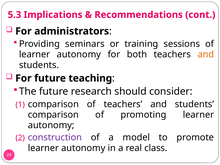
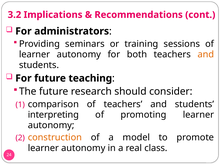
5.3: 5.3 -> 3.2
comparison at (53, 115): comparison -> interpreting
construction colour: purple -> orange
